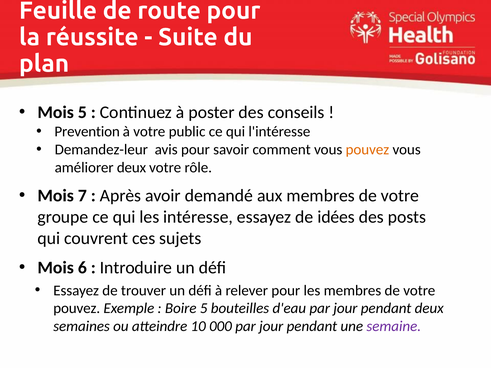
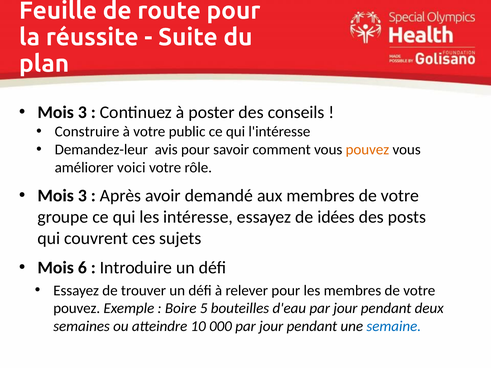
5 at (82, 112): 5 -> 3
Prevention: Prevention -> Construire
améliorer deux: deux -> voici
7 at (82, 196): 7 -> 3
semaine colour: purple -> blue
